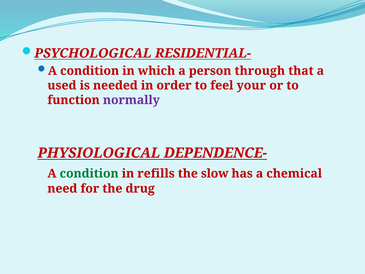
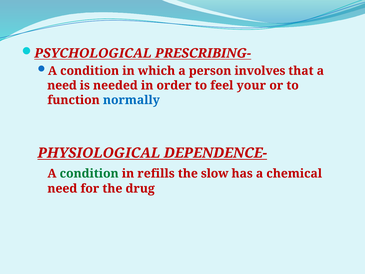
RESIDENTIAL-: RESIDENTIAL- -> PRESCRIBING-
through: through -> involves
used at (62, 85): used -> need
normally colour: purple -> blue
